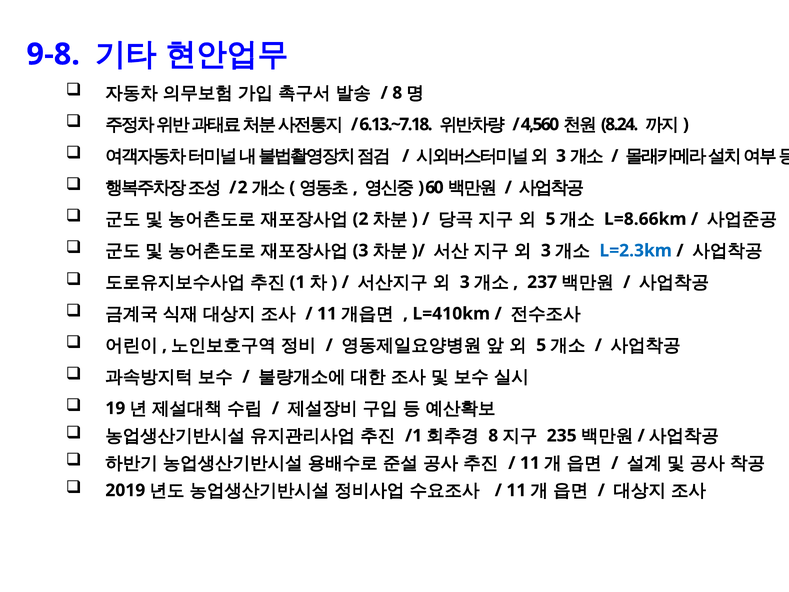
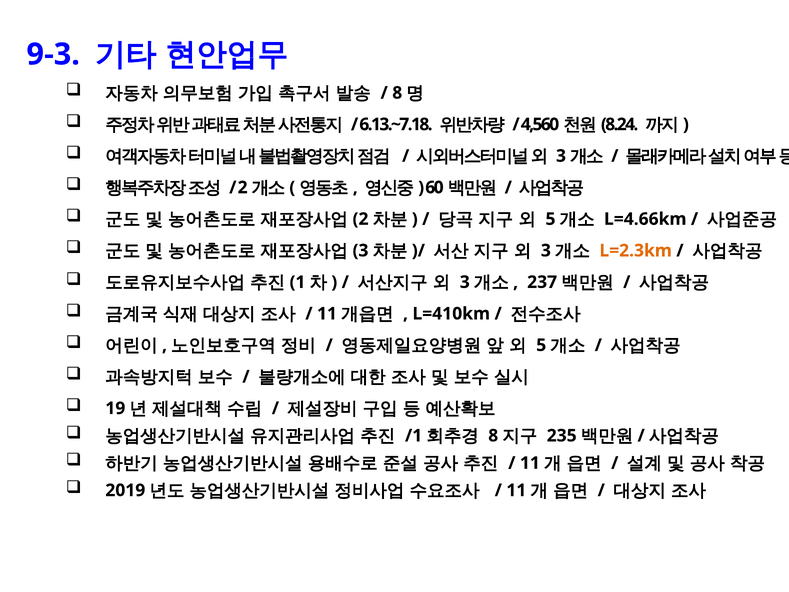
9-8: 9-8 -> 9-3
L=8.66km: L=8.66km -> L=4.66km
L=2.3km colour: blue -> orange
